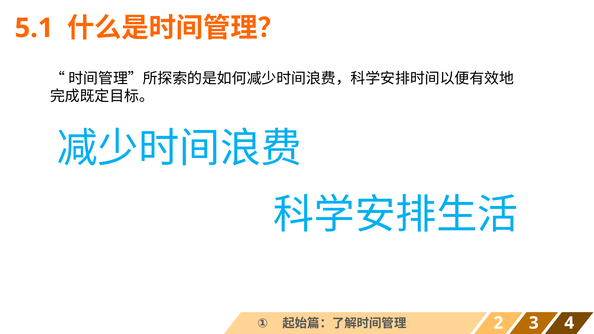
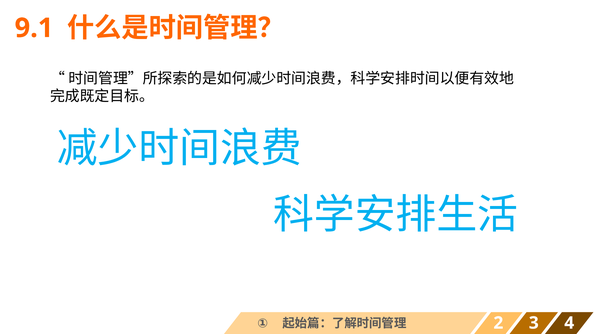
5.1: 5.1 -> 9.1
